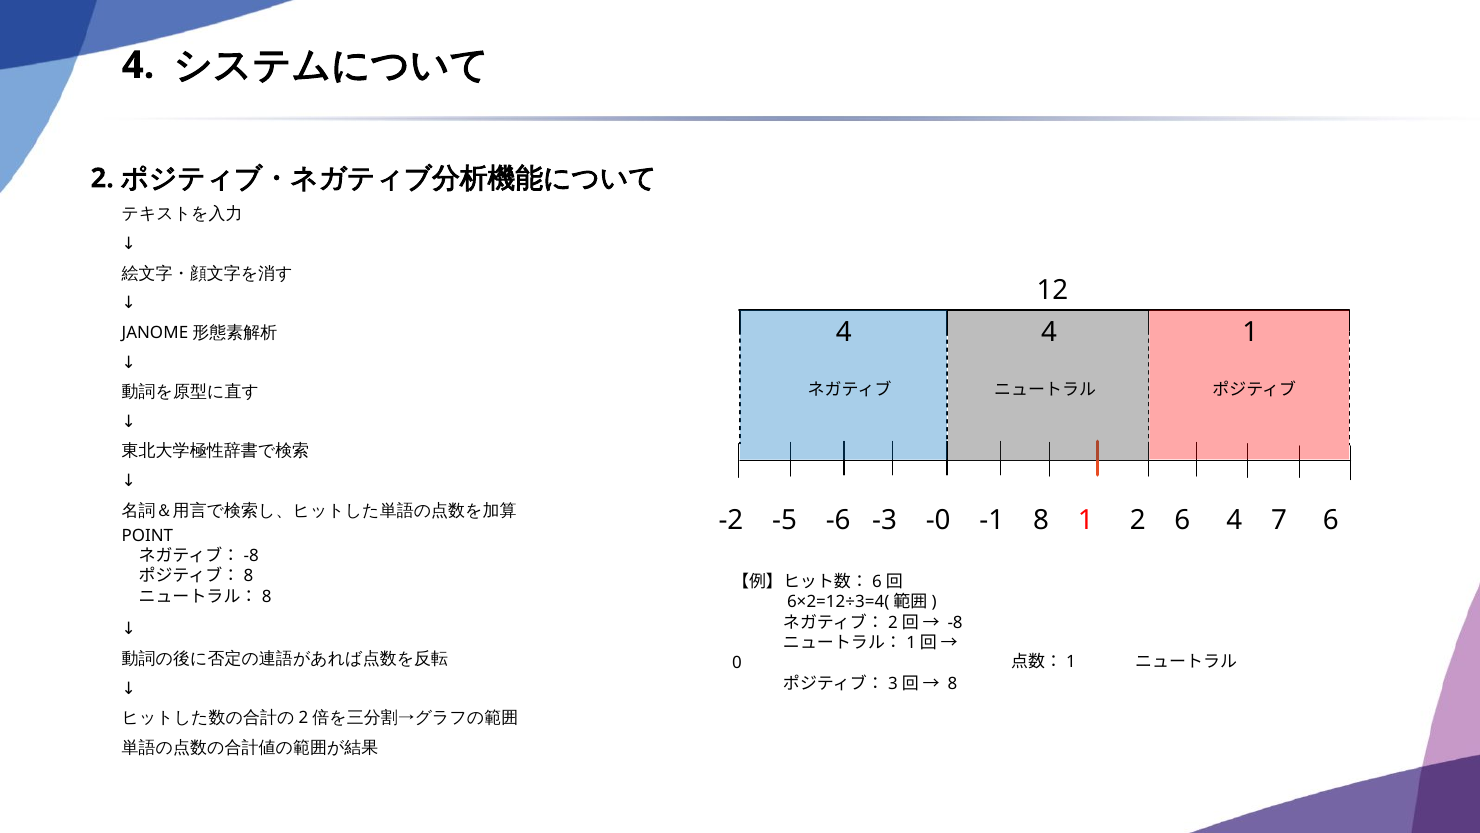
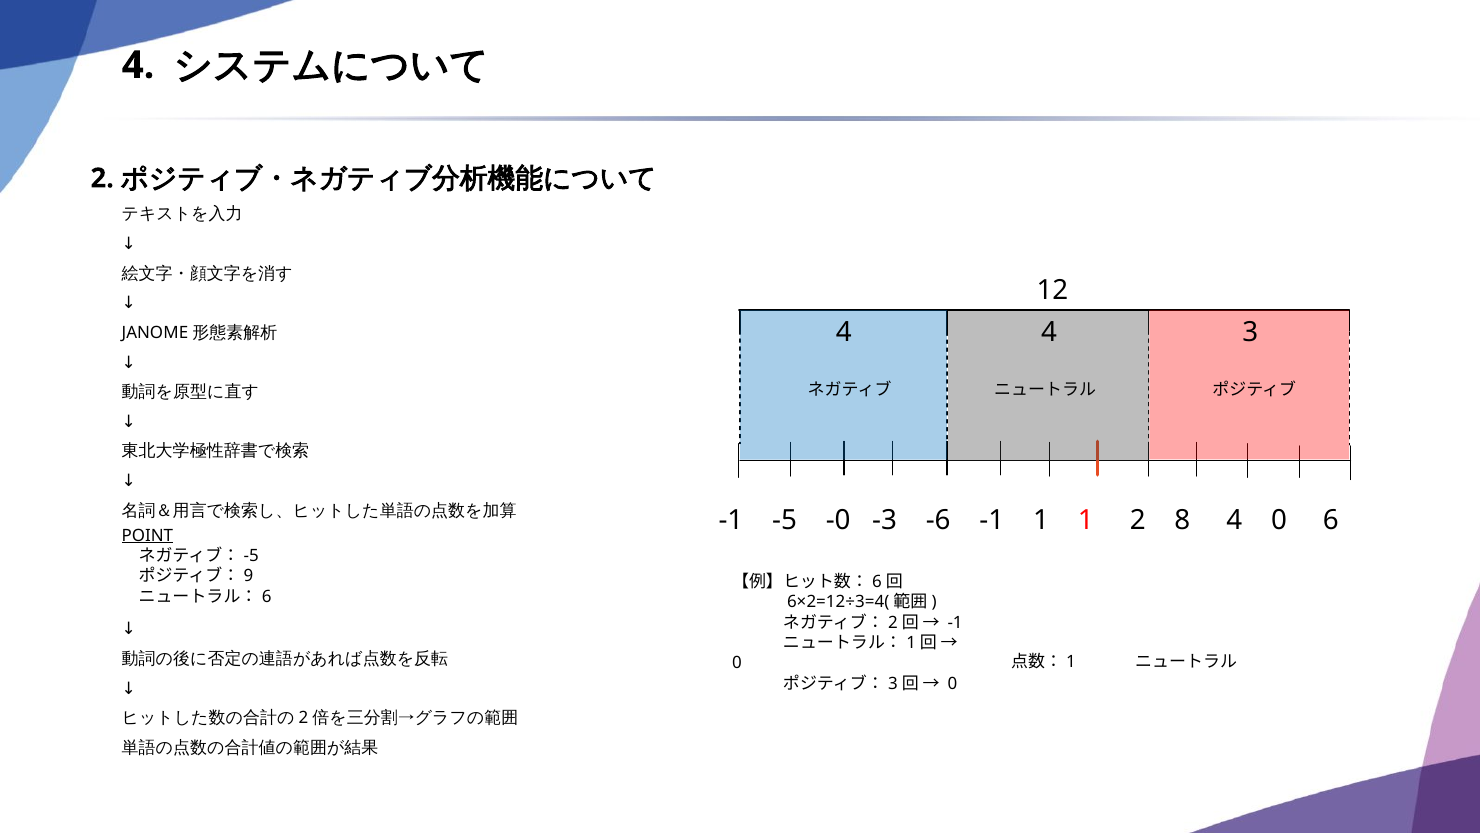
4 1: 1 -> 3
-2 at (731, 520): -2 -> -1
-6: -6 -> -0
-0: -0 -> -6
-1 8: 8 -> 1
2 6: 6 -> 8
4 7: 7 -> 0
POINT underline: none -> present
-8 at (251, 556): -8 -> -5
8 at (248, 576): 8 -> 9
8 at (267, 596): 8 -> 6
-8 at (955, 622): -8 -> -1
8 at (952, 683): 8 -> 0
